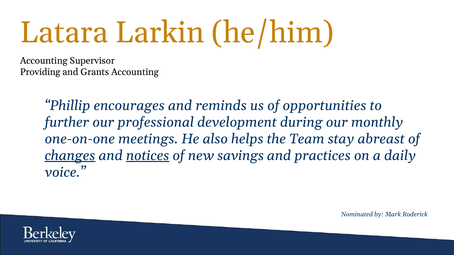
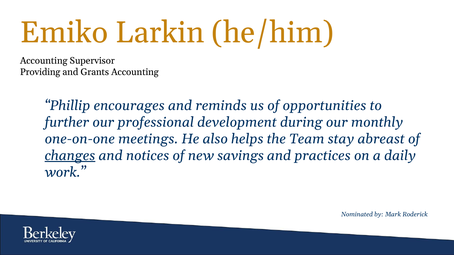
Latara: Latara -> Emiko
notices underline: present -> none
voice: voice -> work
